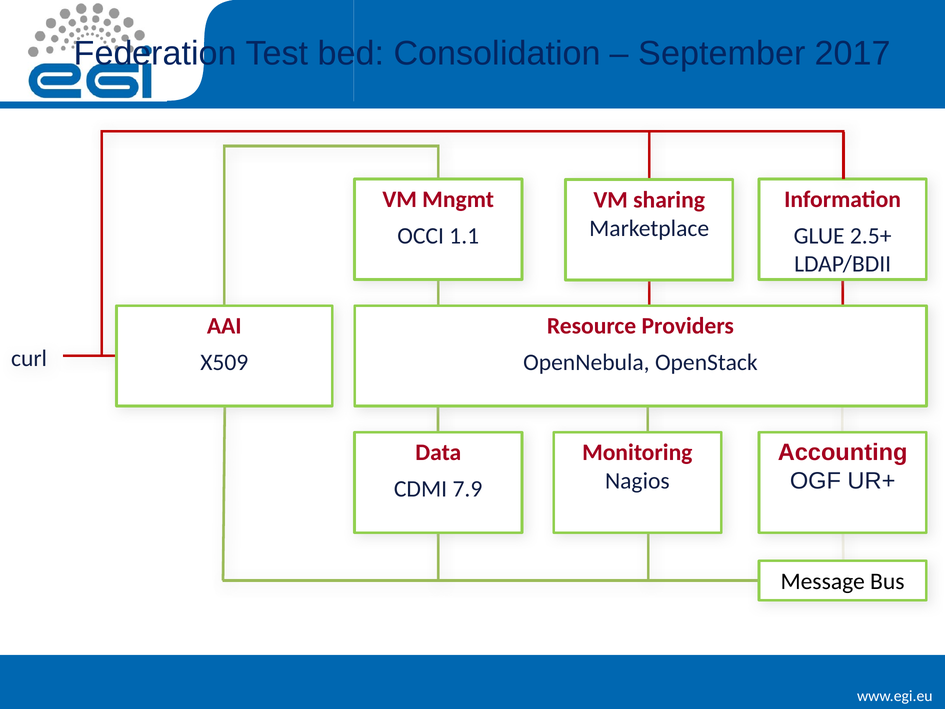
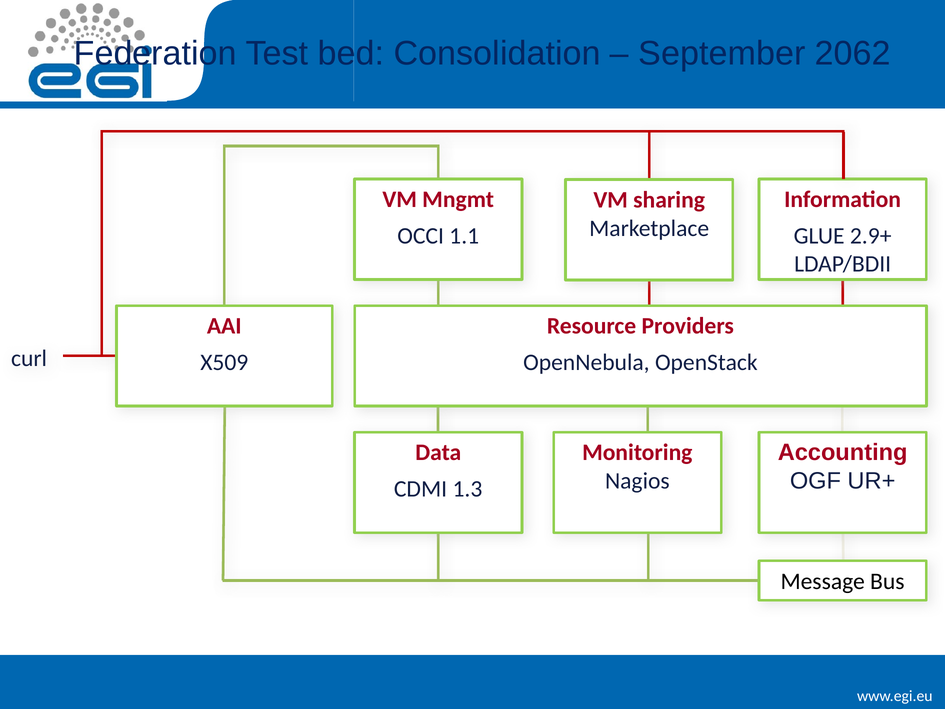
2017: 2017 -> 2062
2.5+: 2.5+ -> 2.9+
7.9: 7.9 -> 1.3
